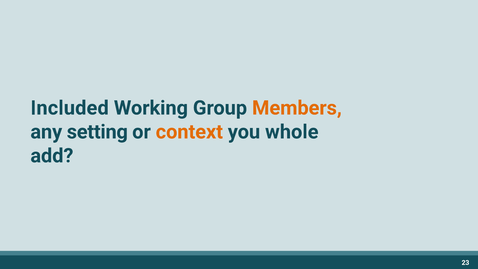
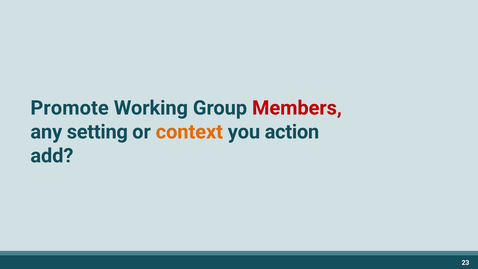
Included: Included -> Promote
Members colour: orange -> red
whole: whole -> action
